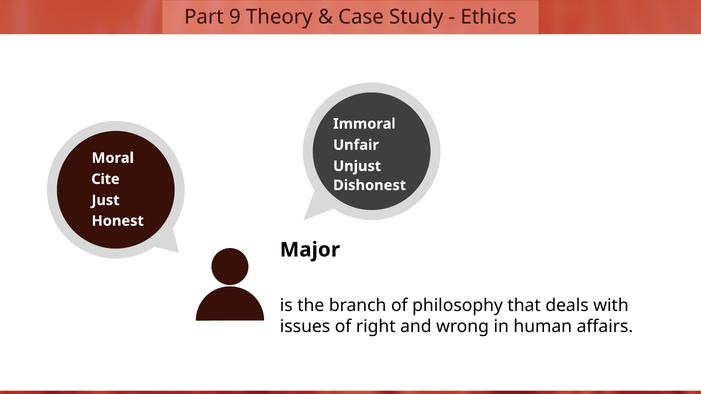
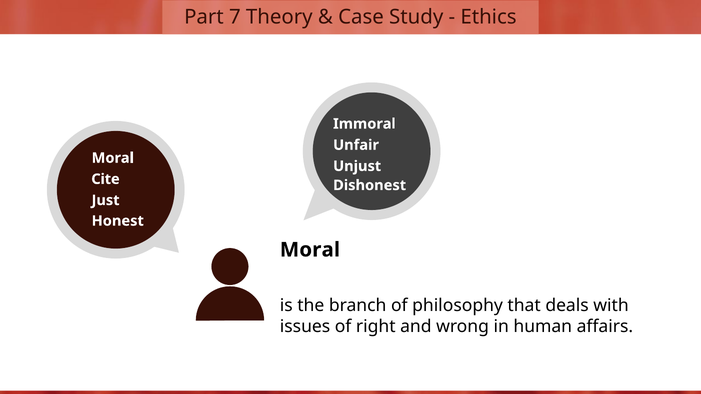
9: 9 -> 7
Major at (310, 250): Major -> Moral
